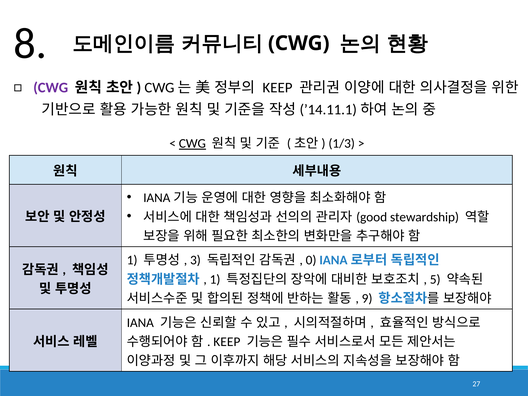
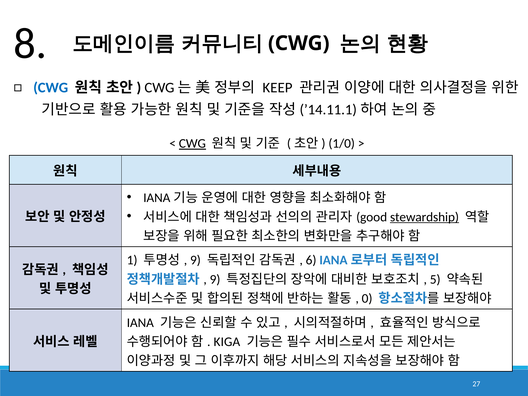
CWG at (51, 88) colour: purple -> blue
1/3: 1/3 -> 1/0
stewardship underline: none -> present
3 at (195, 260): 3 -> 9
0: 0 -> 6
1 at (215, 279): 1 -> 9
9: 9 -> 0
KEEP at (227, 342): KEEP -> KIGA
